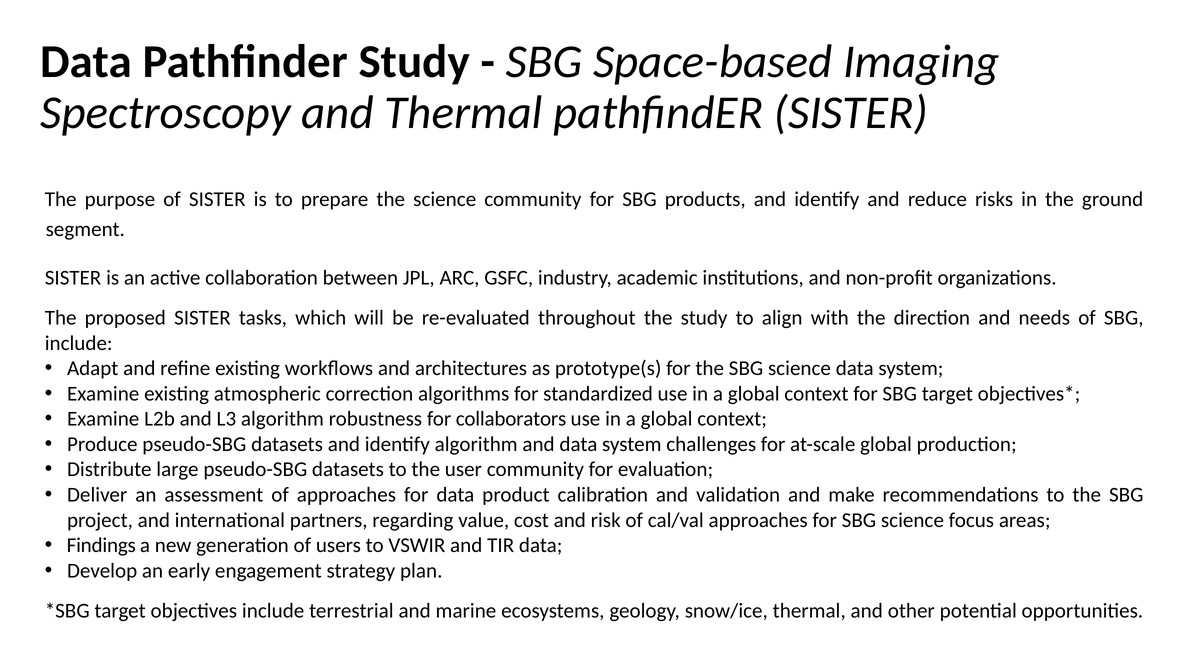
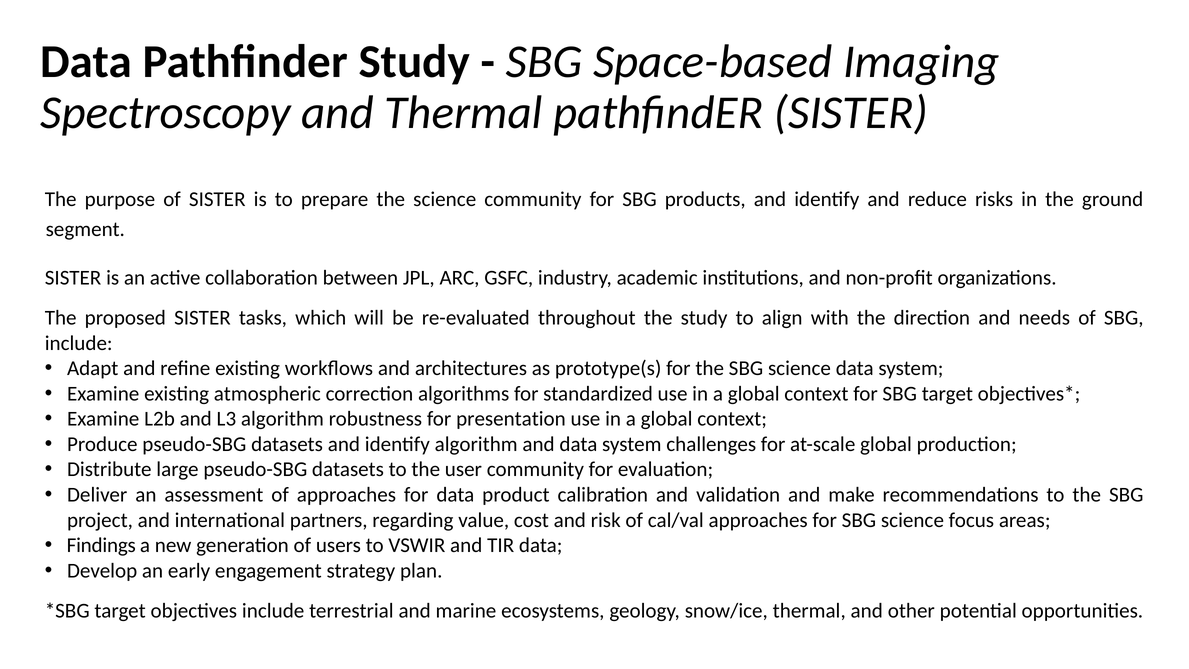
collaborators: collaborators -> presentation
